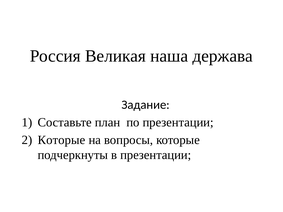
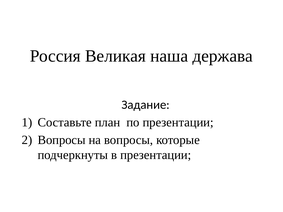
Которые at (62, 140): Которые -> Вопросы
